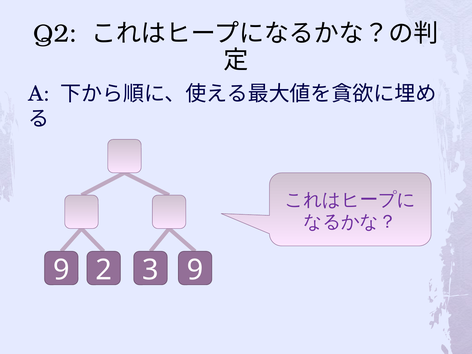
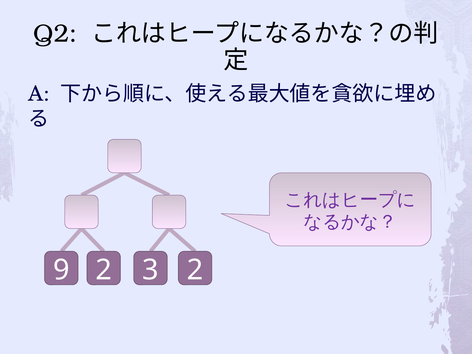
2 9: 9 -> 2
